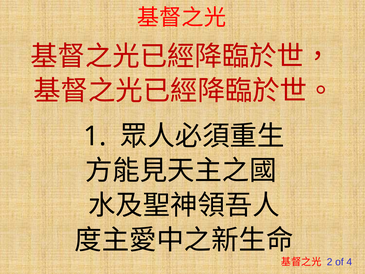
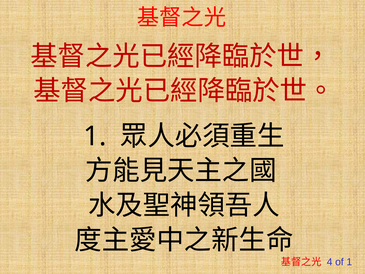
2: 2 -> 4
of 4: 4 -> 1
